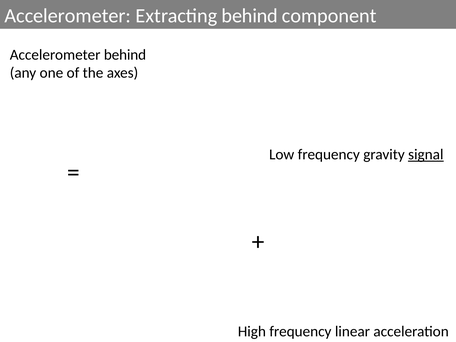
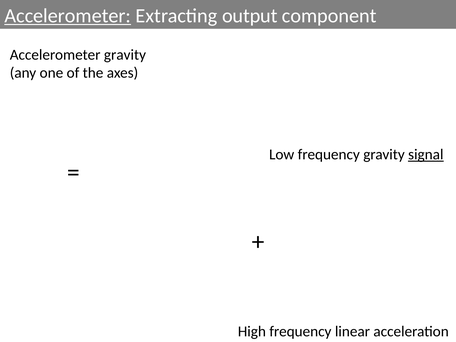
Accelerometer at (68, 16) underline: none -> present
Extracting behind: behind -> output
Accelerometer behind: behind -> gravity
